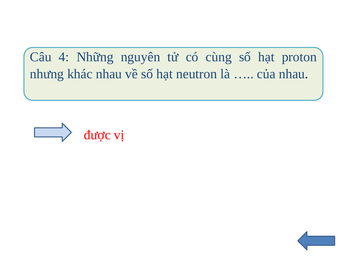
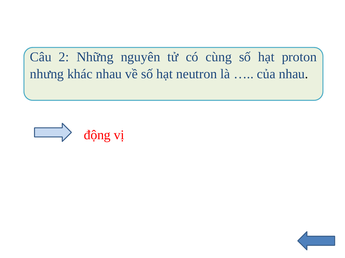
4: 4 -> 2
được: được -> động
